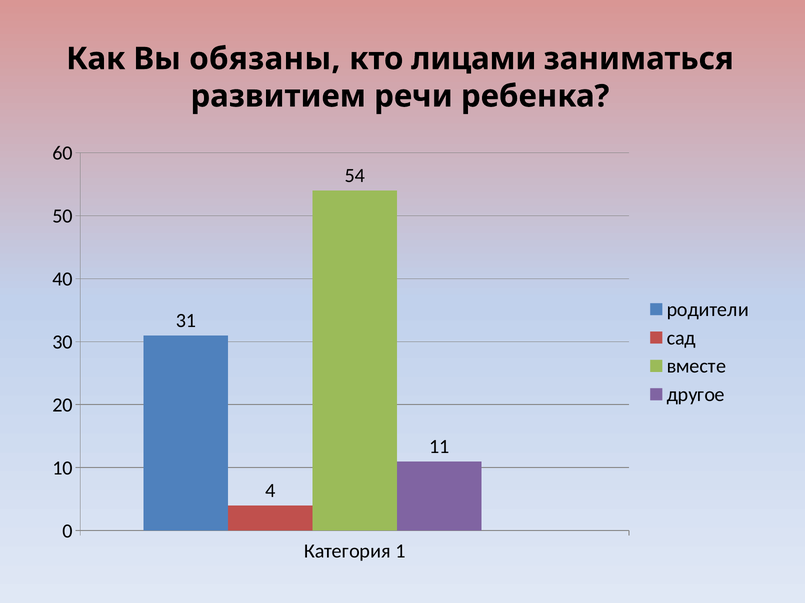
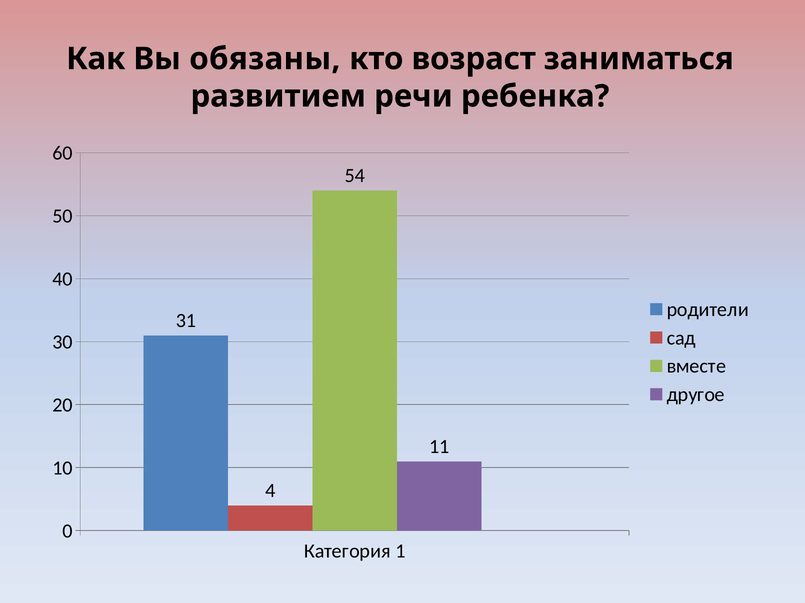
лицами: лицами -> возраст
